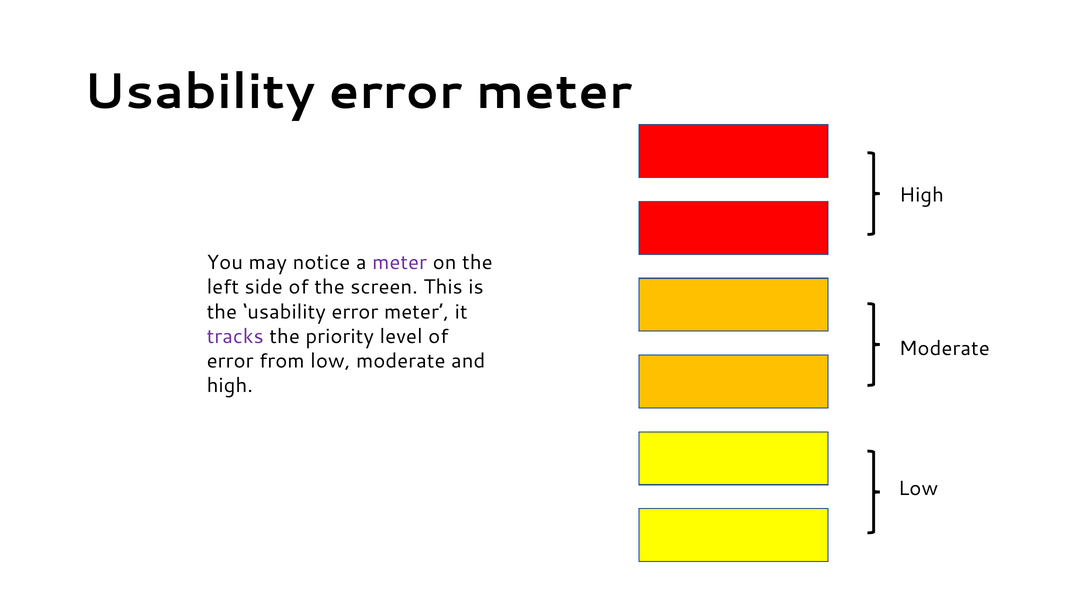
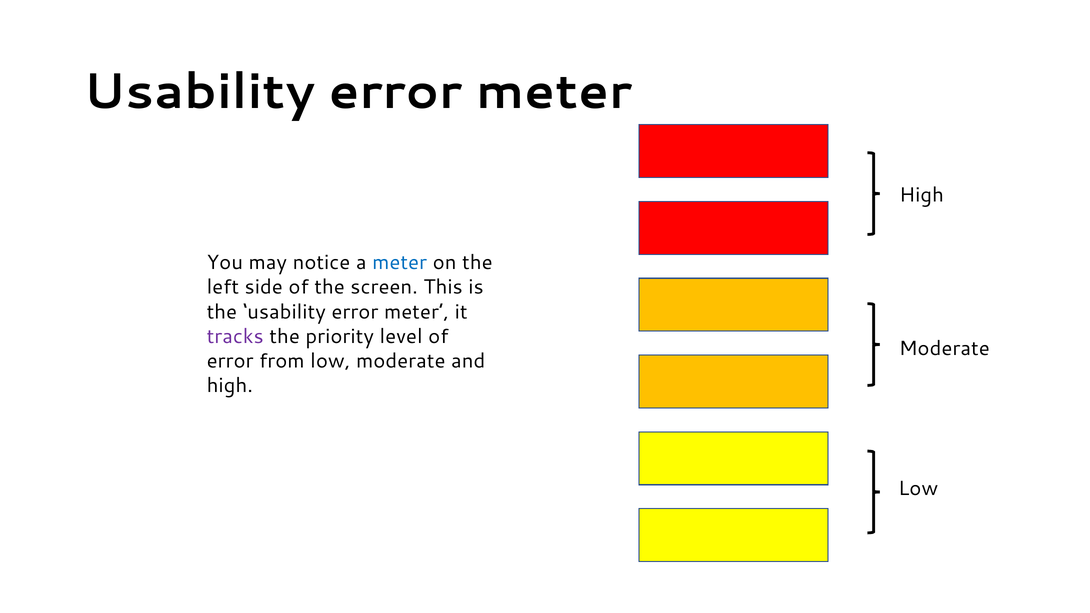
meter at (400, 263) colour: purple -> blue
